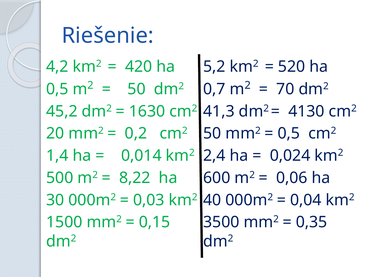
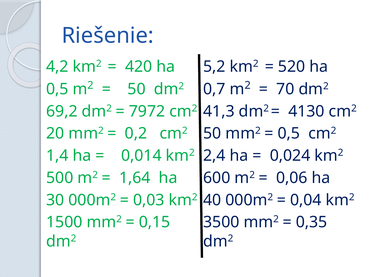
45,2: 45,2 -> 69,2
1630: 1630 -> 7972
8,22: 8,22 -> 1,64
